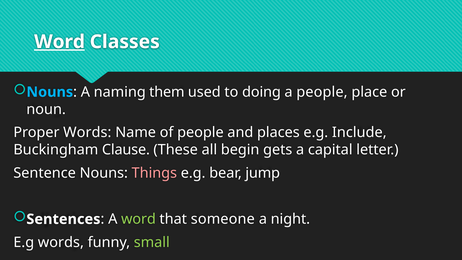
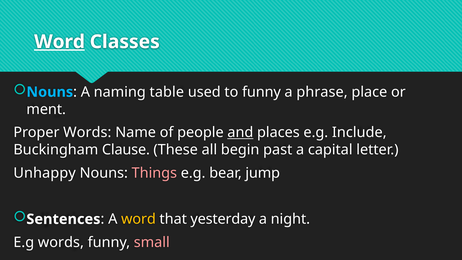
them: them -> table
to doing: doing -> funny
a people: people -> phrase
noun: noun -> ment
and underline: none -> present
gets: gets -> past
Sentence: Sentence -> Unhappy
word at (138, 219) colour: light green -> yellow
someone: someone -> yesterday
small colour: light green -> pink
